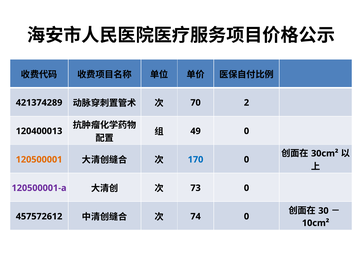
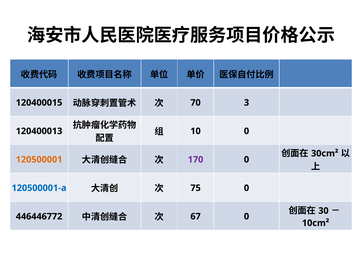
421374289: 421374289 -> 120400015
2: 2 -> 3
49: 49 -> 10
170 colour: blue -> purple
120500001-a colour: purple -> blue
73: 73 -> 75
457572612: 457572612 -> 446446772
74: 74 -> 67
